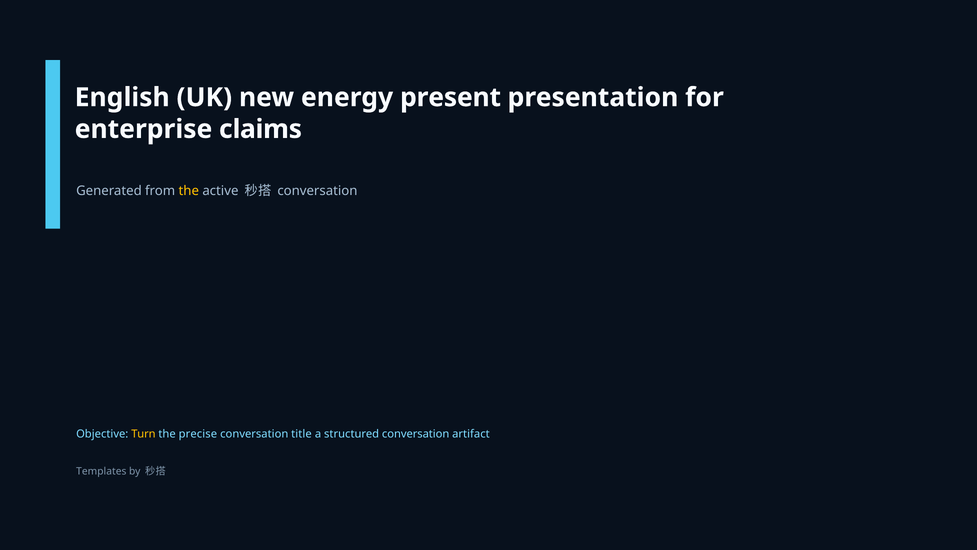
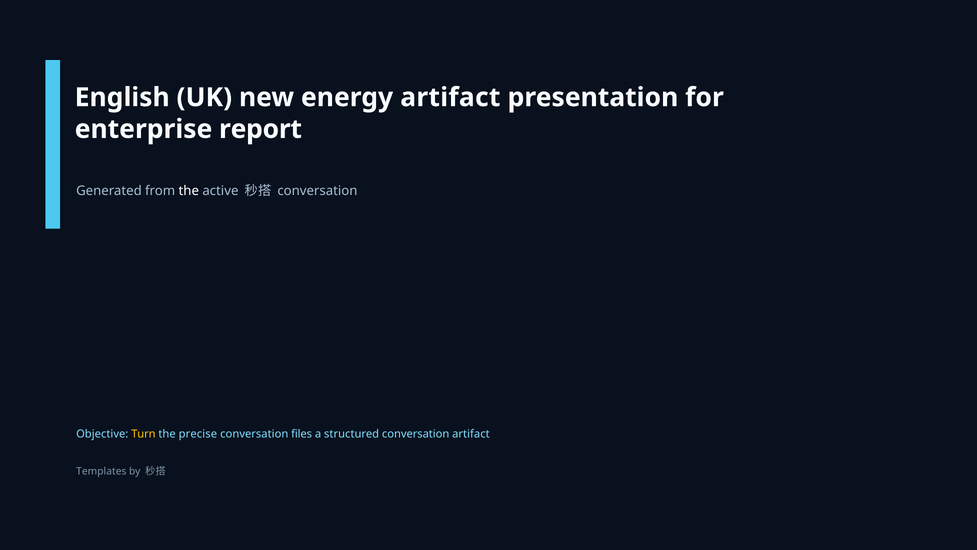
energy present: present -> artifact
claims: claims -> report
the at (189, 191) colour: yellow -> white
title: title -> files
